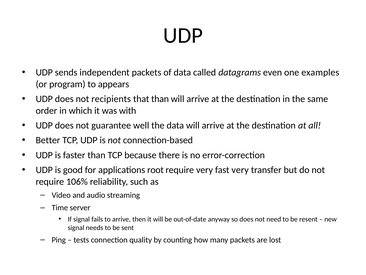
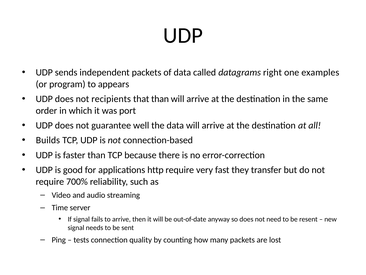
even: even -> right
with: with -> port
Better: Better -> Builds
root: root -> http
fast very: very -> they
106%: 106% -> 700%
